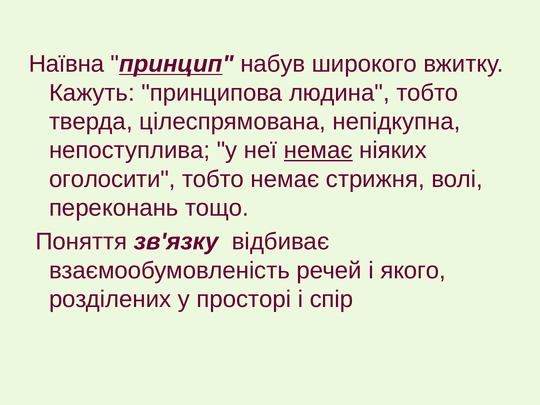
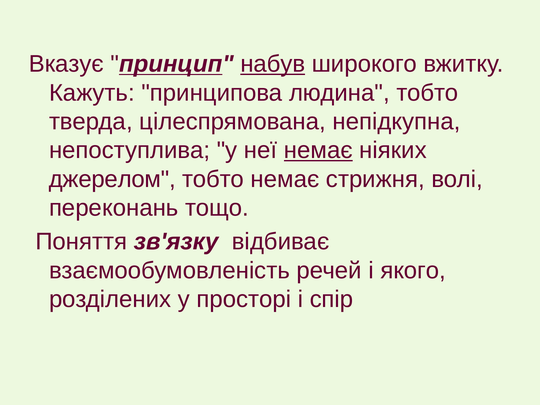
Наївна: Наївна -> Вказує
набув underline: none -> present
оголосити: оголосити -> джерелом
